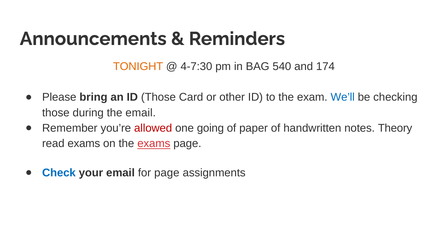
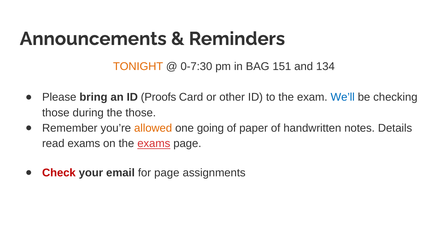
4-7:30: 4-7:30 -> 0-7:30
540: 540 -> 151
174: 174 -> 134
ID Those: Those -> Proofs
the email: email -> those
allowed colour: red -> orange
Theory: Theory -> Details
Check colour: blue -> red
